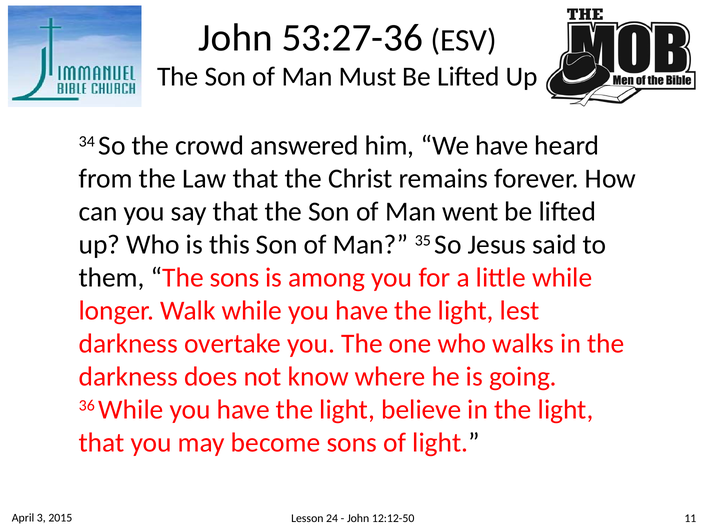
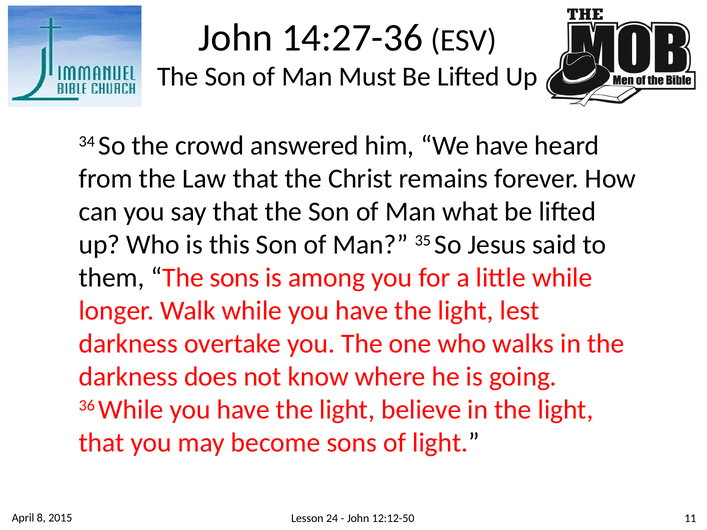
53:27-36: 53:27-36 -> 14:27-36
went: went -> what
3: 3 -> 8
